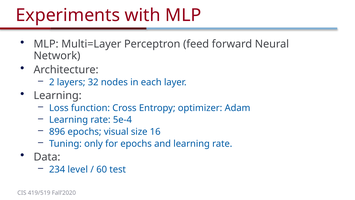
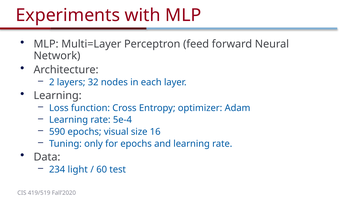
896: 896 -> 590
level: level -> light
